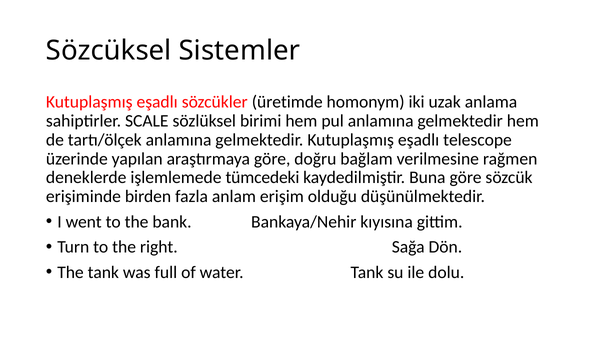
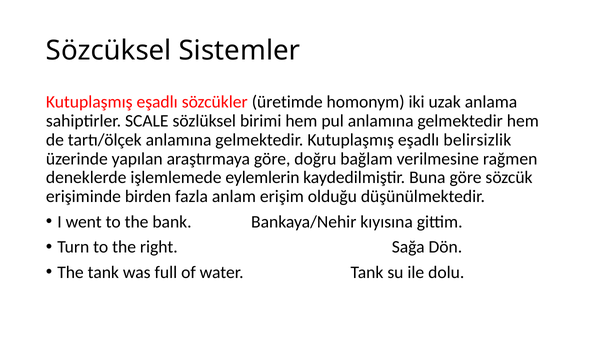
telescope: telescope -> belirsizlik
tümcedeki: tümcedeki -> eylemlerin
